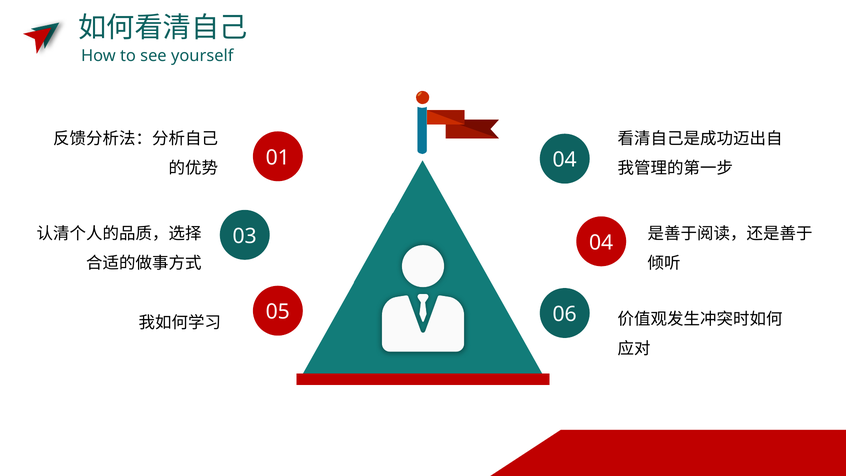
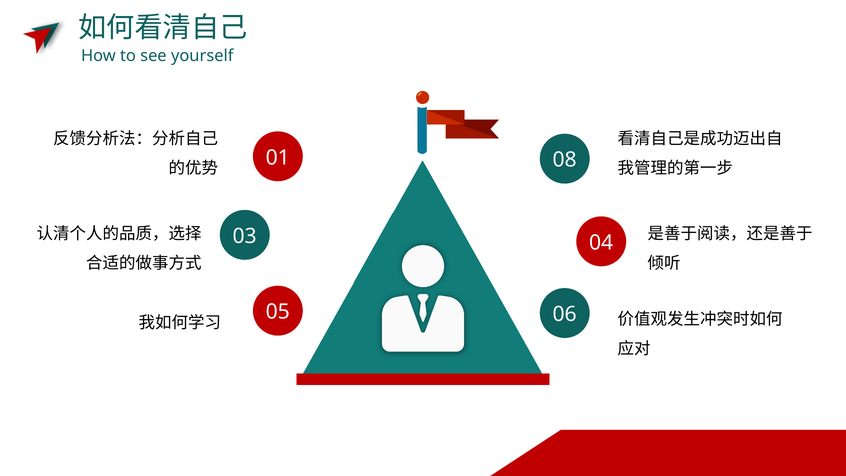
01 04: 04 -> 08
